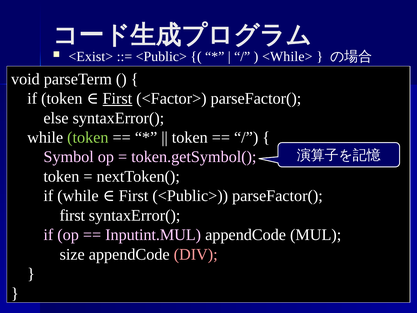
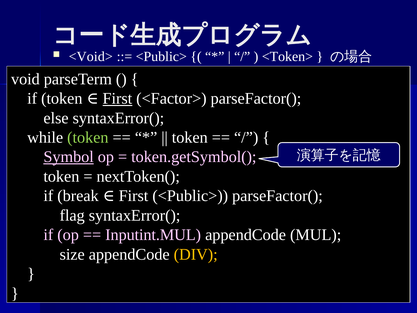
<Exist>: <Exist> -> <Void>
<While>: <While> -> <Token>
Symbol underline: none -> present
if while: while -> break
first at (72, 215): first -> flag
DIV colour: pink -> yellow
